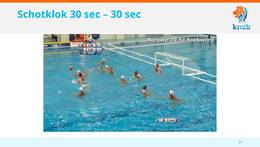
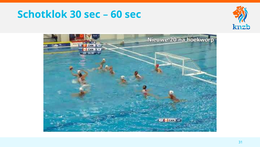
30 at (116, 14): 30 -> 60
